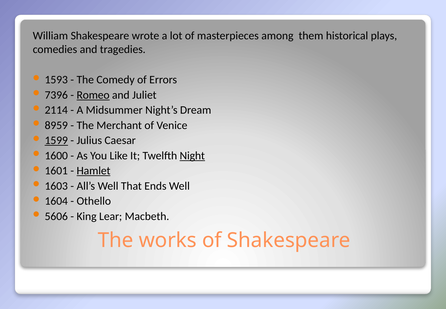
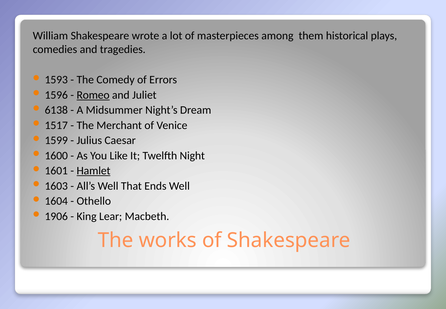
7396: 7396 -> 1596
2114: 2114 -> 6138
8959: 8959 -> 1517
1599 underline: present -> none
Night underline: present -> none
5606: 5606 -> 1906
